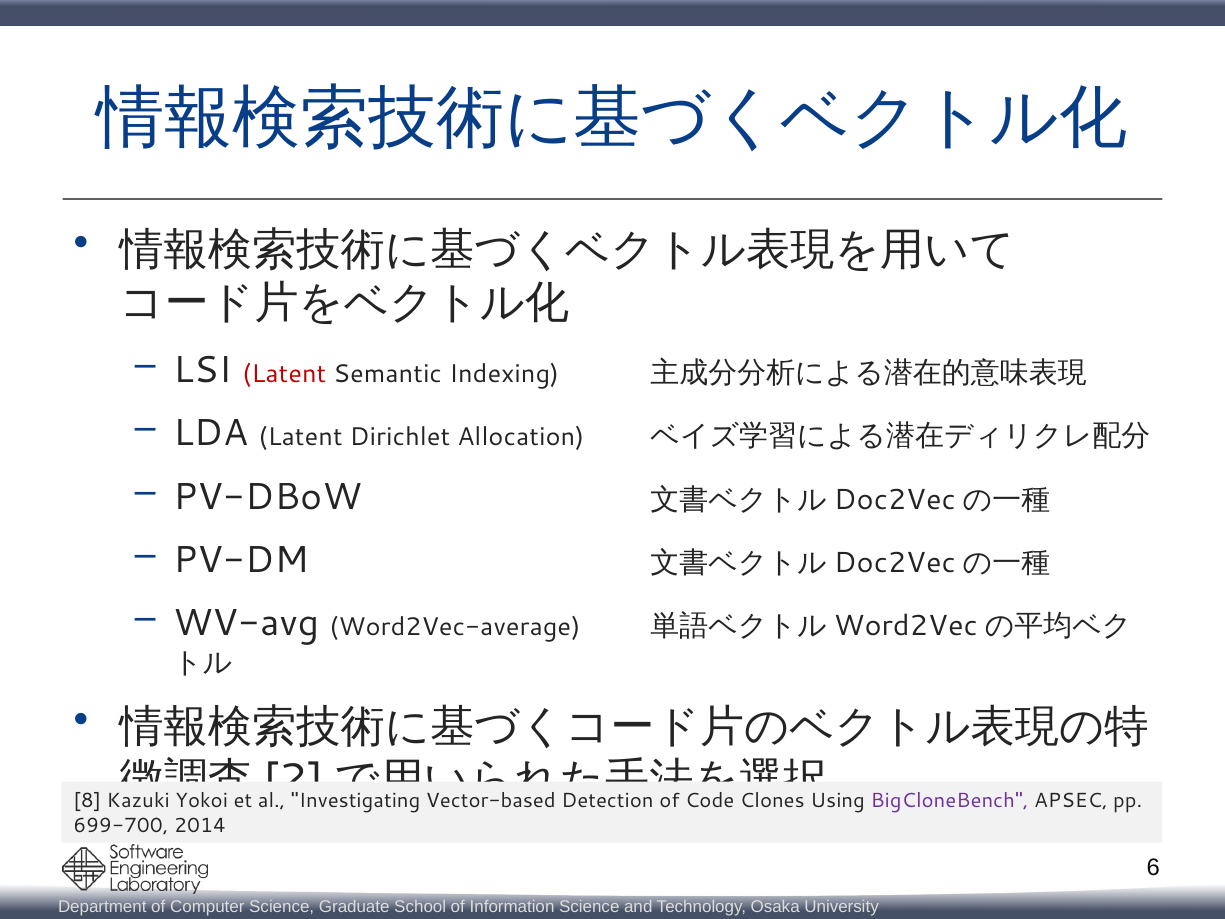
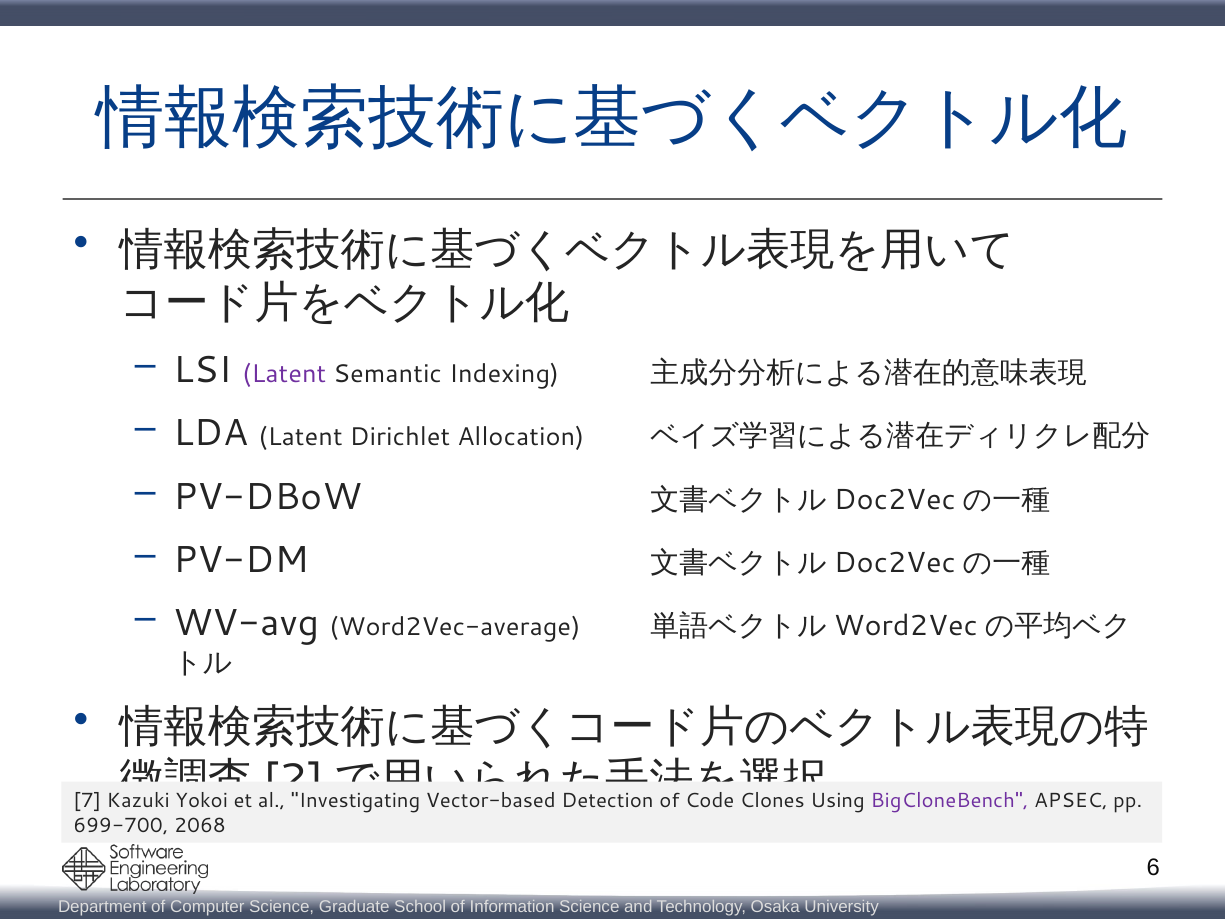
Latent at (284, 374) colour: red -> purple
8: 8 -> 7
2014: 2014 -> 2068
